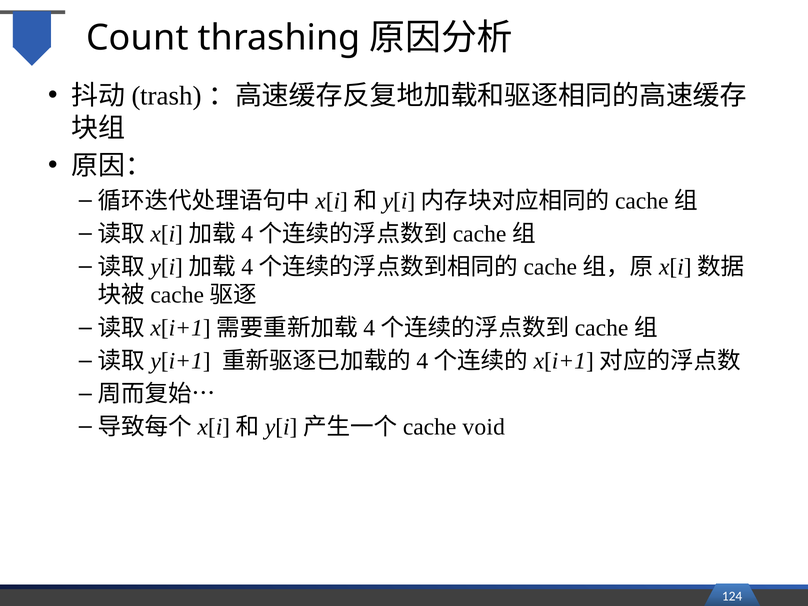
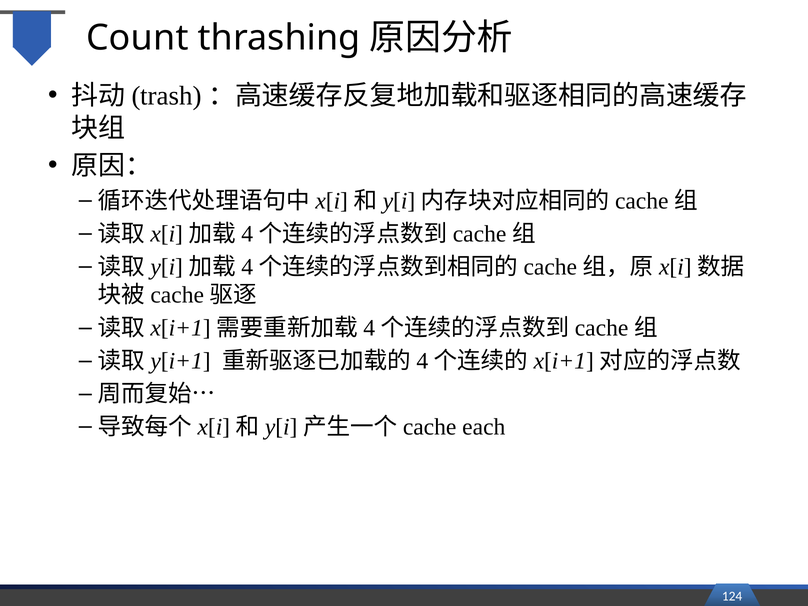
void: void -> each
